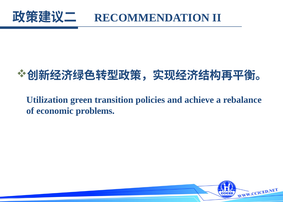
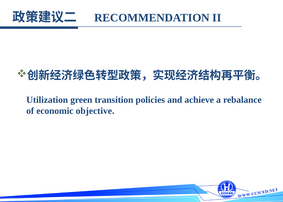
problems: problems -> objective
